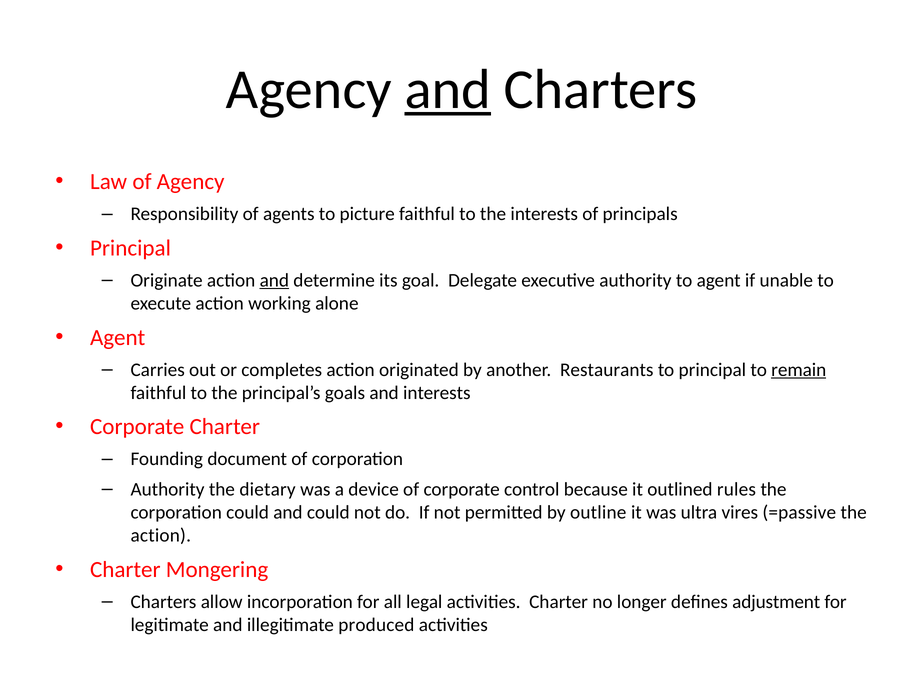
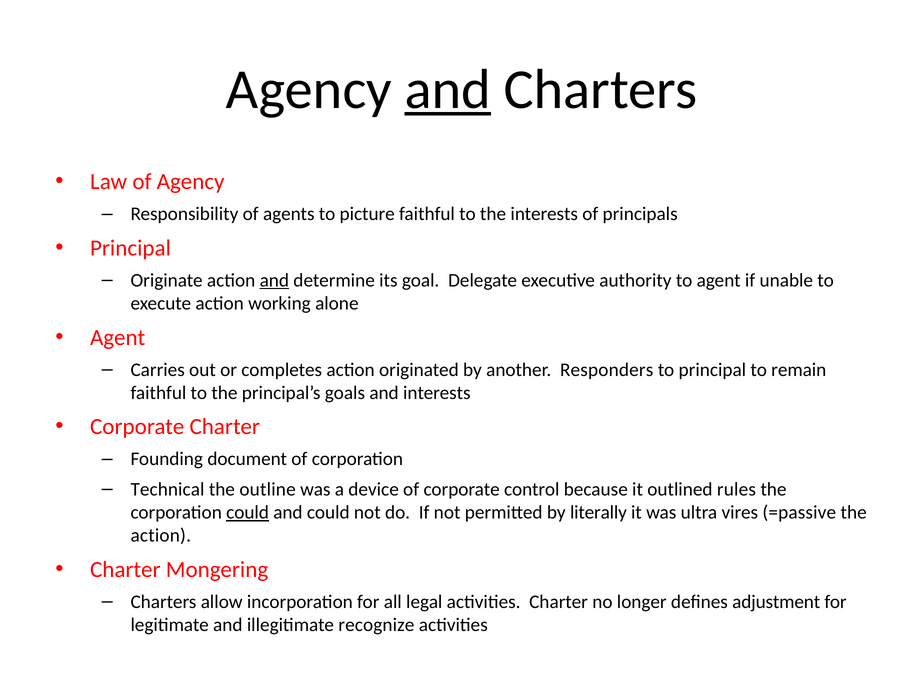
Restaurants: Restaurants -> Responders
remain underline: present -> none
Authority at (168, 489): Authority -> Technical
dietary: dietary -> outline
could at (248, 512) underline: none -> present
outline: outline -> literally
produced: produced -> recognize
